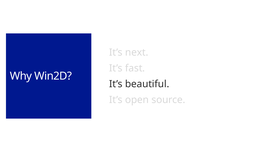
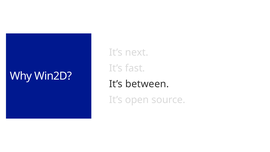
beautiful: beautiful -> between
